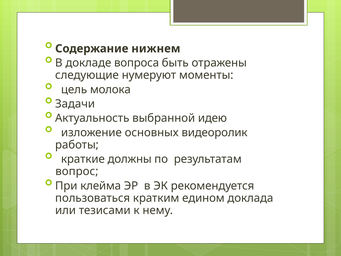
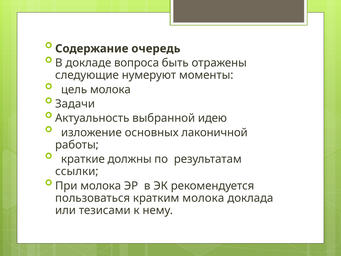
нижнем: нижнем -> очередь
видеоролик: видеоролик -> лаконичной
вопрос: вопрос -> ссылки
При клейма: клейма -> молока
кратким едином: едином -> молока
